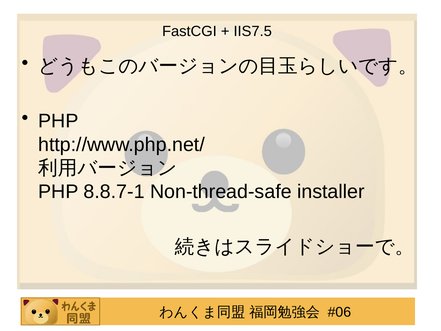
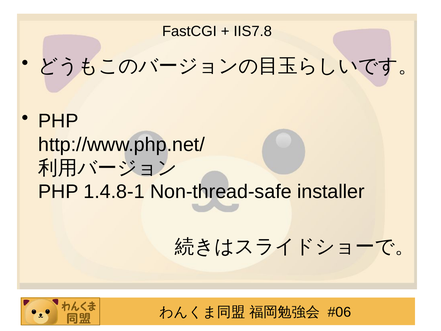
IIS7.5: IIS7.5 -> IIS7.8
8.8.7-1: 8.8.7-1 -> 1.4.8-1
